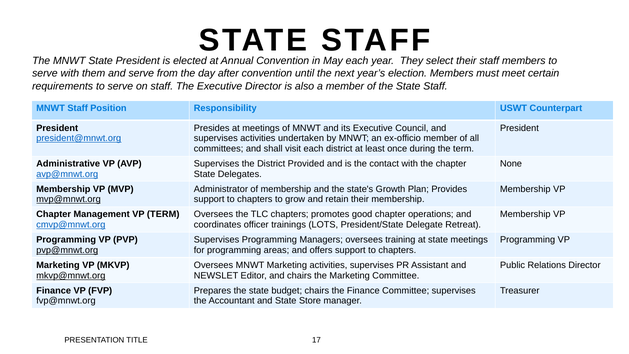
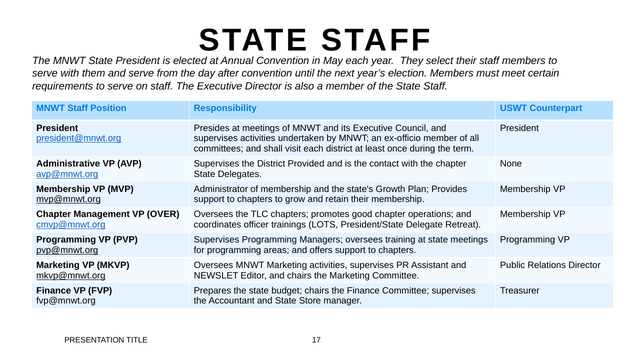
VP TERM: TERM -> OVER
